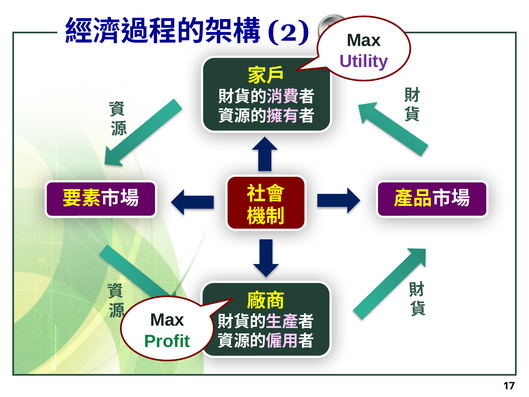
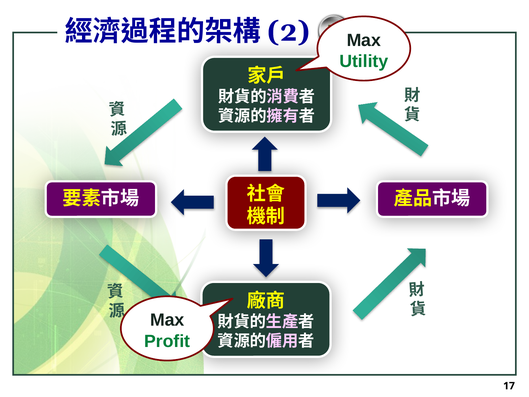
Utility colour: purple -> green
